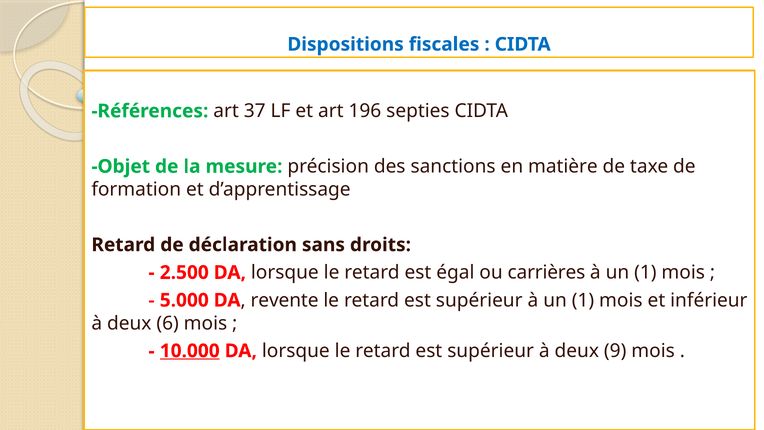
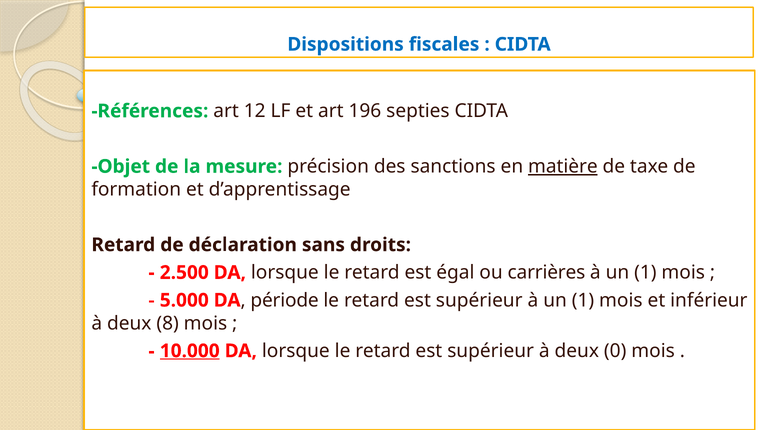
37: 37 -> 12
matière underline: none -> present
revente: revente -> période
6: 6 -> 8
9: 9 -> 0
